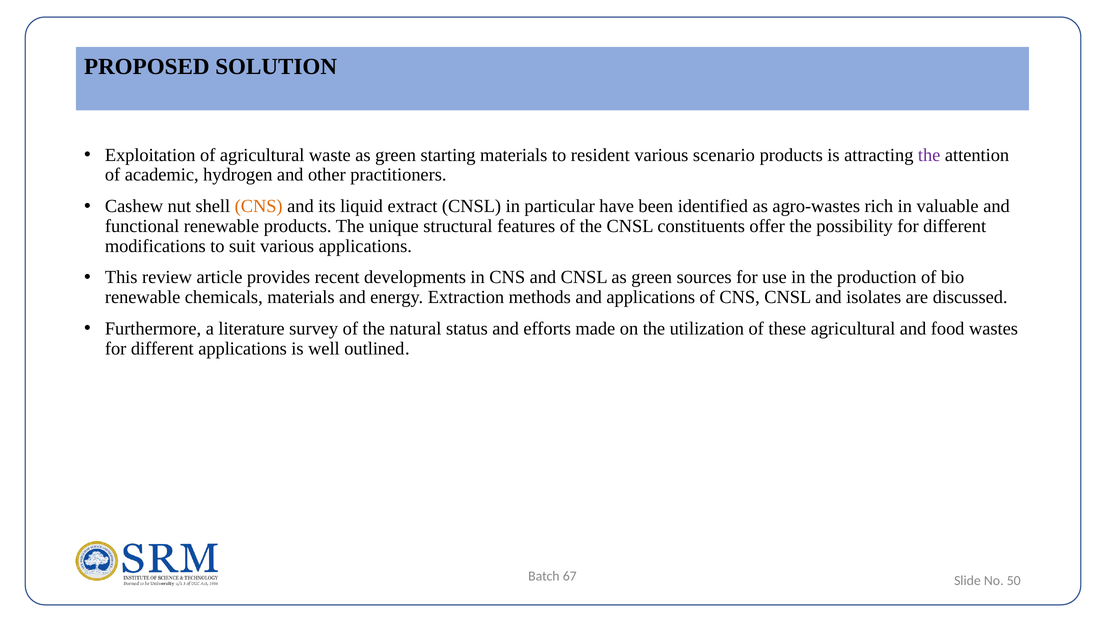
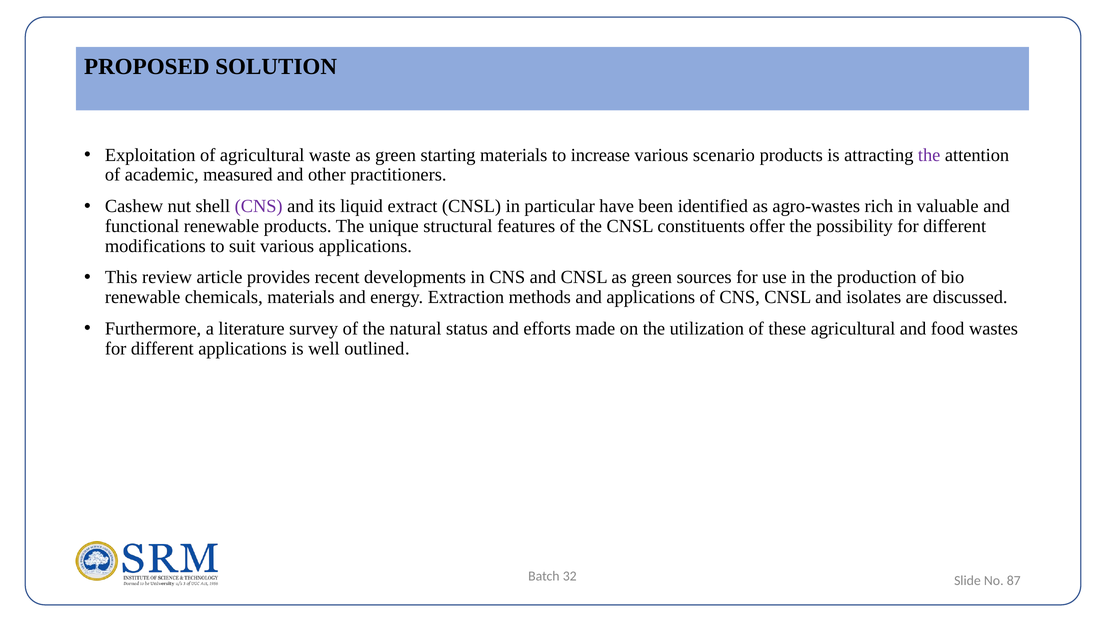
resident: resident -> increase
hydrogen: hydrogen -> measured
CNS at (259, 206) colour: orange -> purple
67: 67 -> 32
50: 50 -> 87
